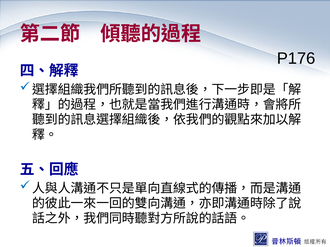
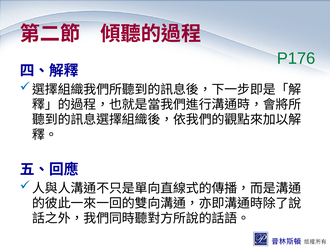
P176 colour: black -> green
